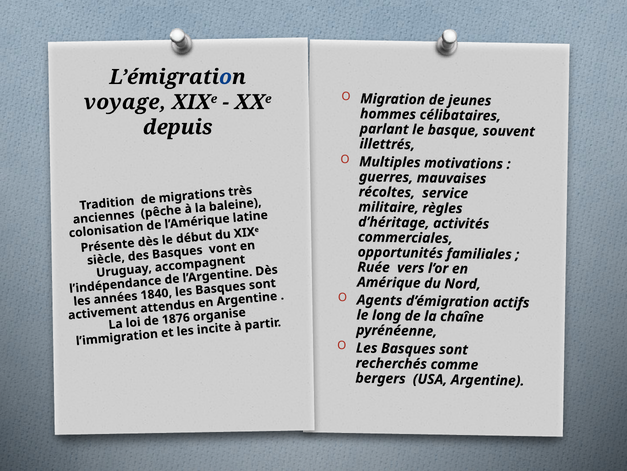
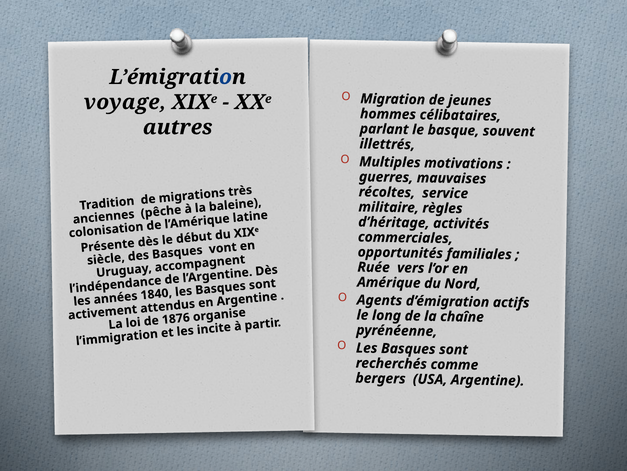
depuis: depuis -> autres
